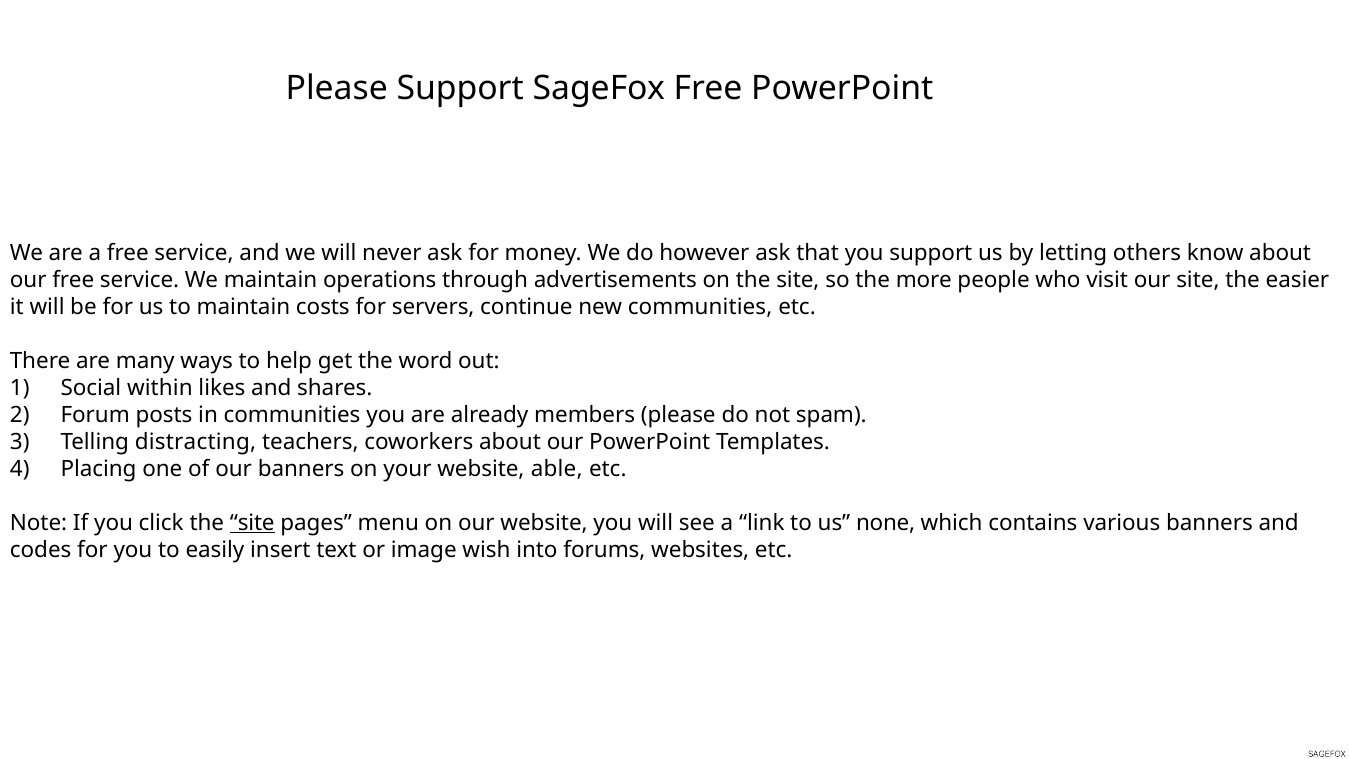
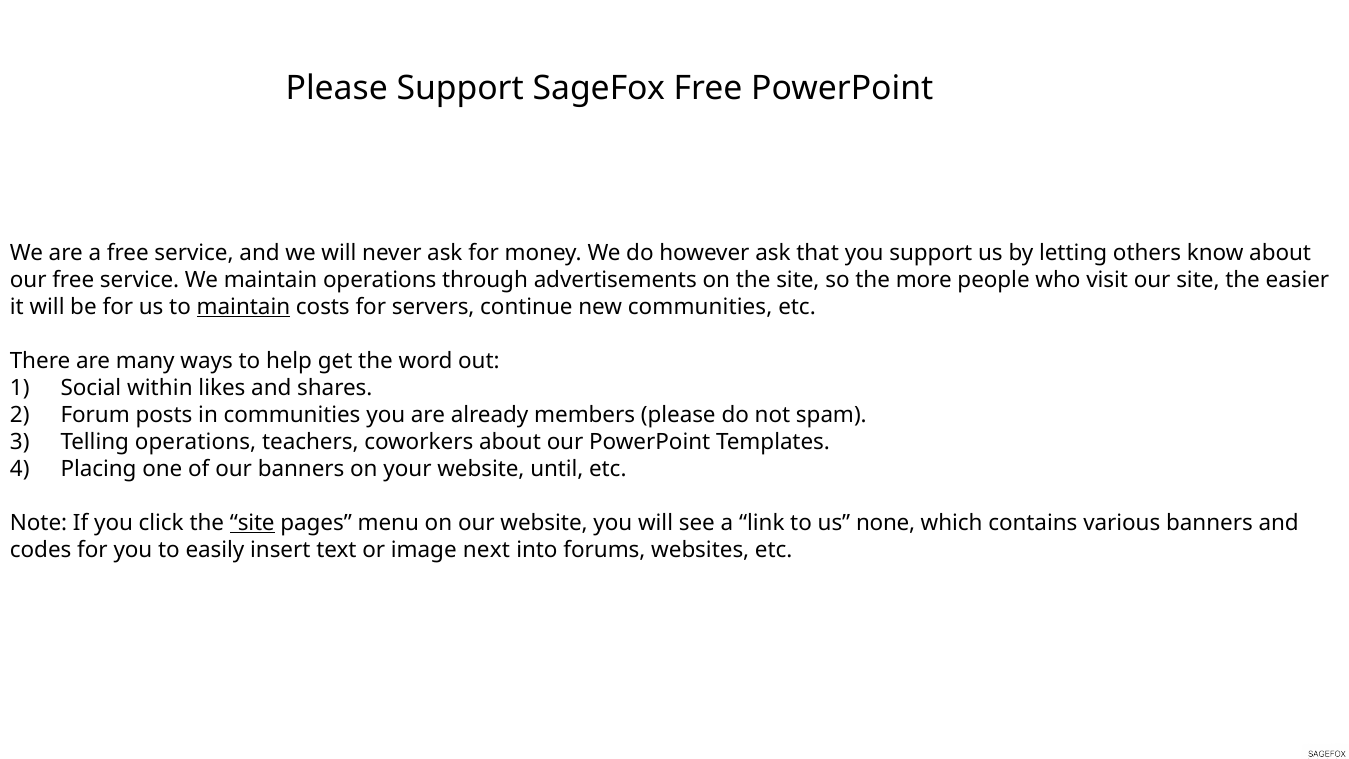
maintain at (243, 307) underline: none -> present
Telling distracting: distracting -> operations
able: able -> until
wish: wish -> next
